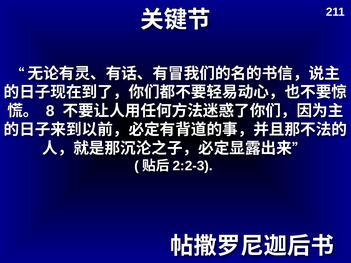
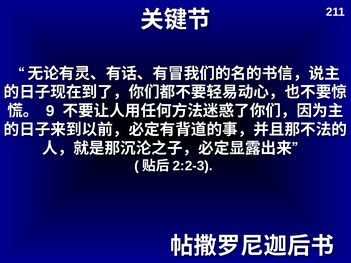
8: 8 -> 9
